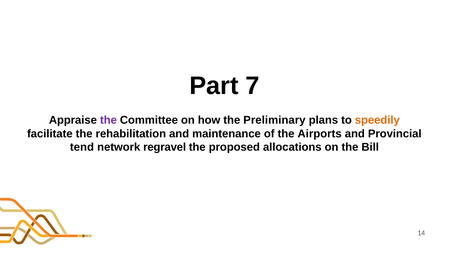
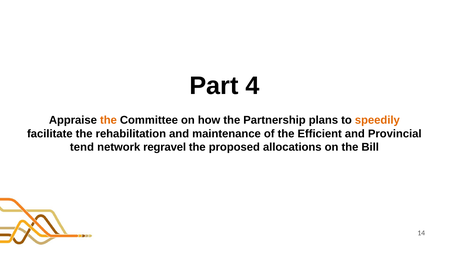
7: 7 -> 4
the at (108, 120) colour: purple -> orange
Preliminary: Preliminary -> Partnership
Airports: Airports -> Efficient
